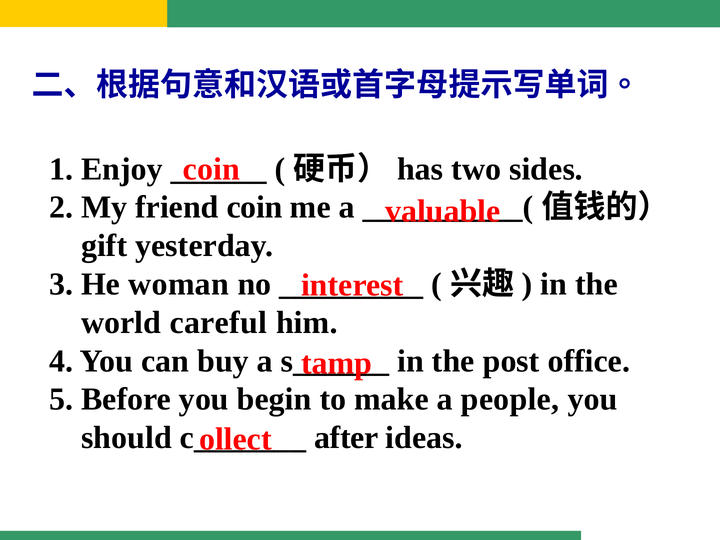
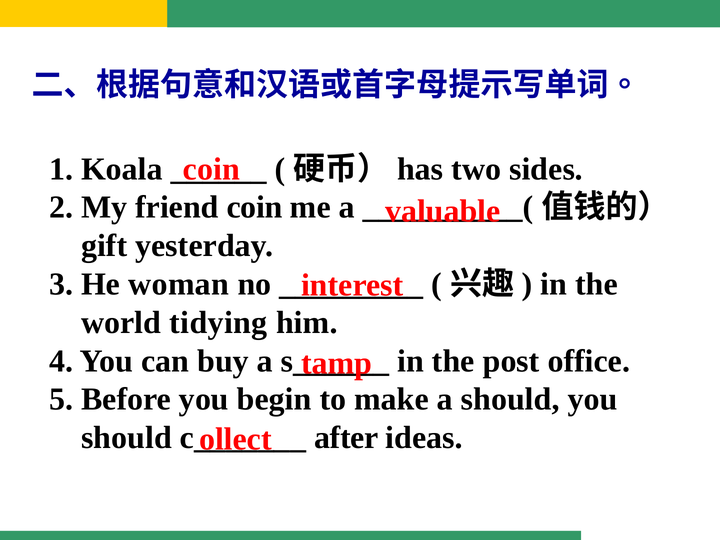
Enjoy: Enjoy -> Koala
careful: careful -> tidying
a people: people -> should
